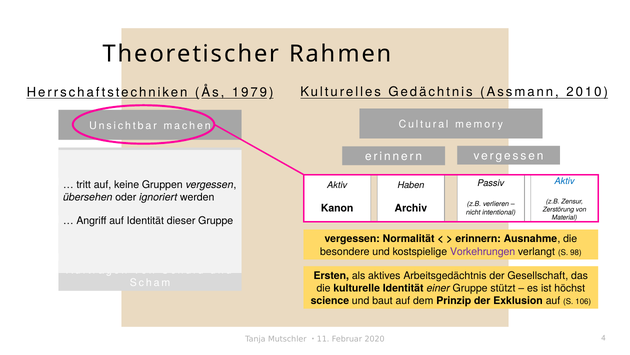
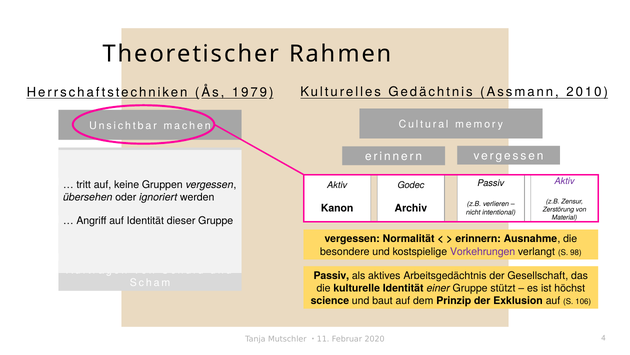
Aktiv at (565, 181) colour: blue -> purple
Haben: Haben -> Godec
Ersten at (331, 275): Ersten -> Passiv
